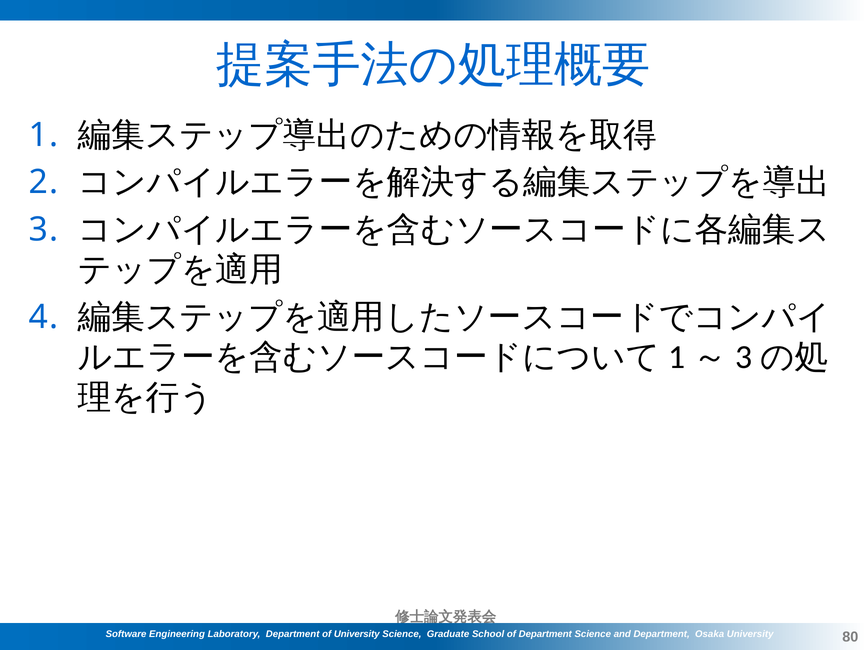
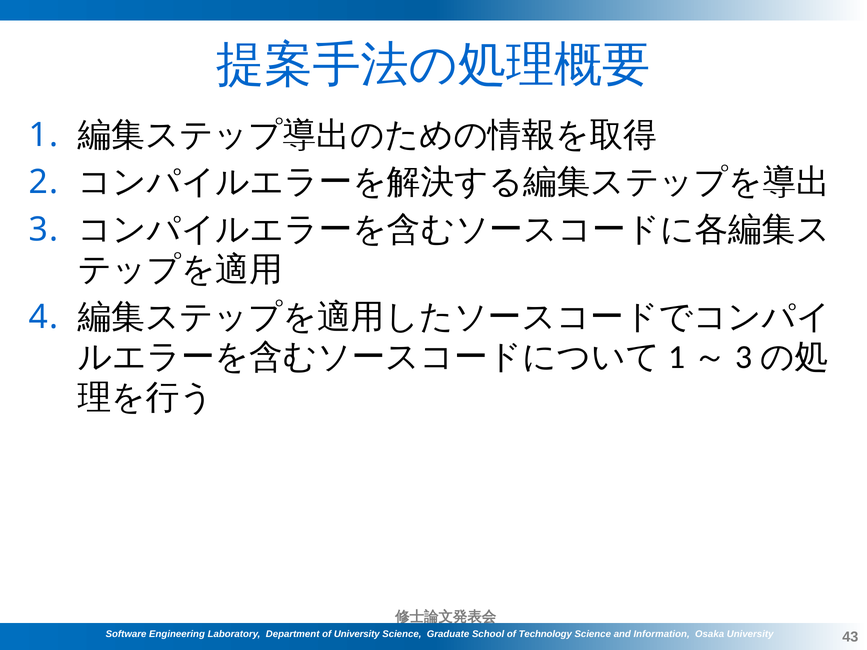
of Department: Department -> Technology
and Department: Department -> Information
80: 80 -> 43
